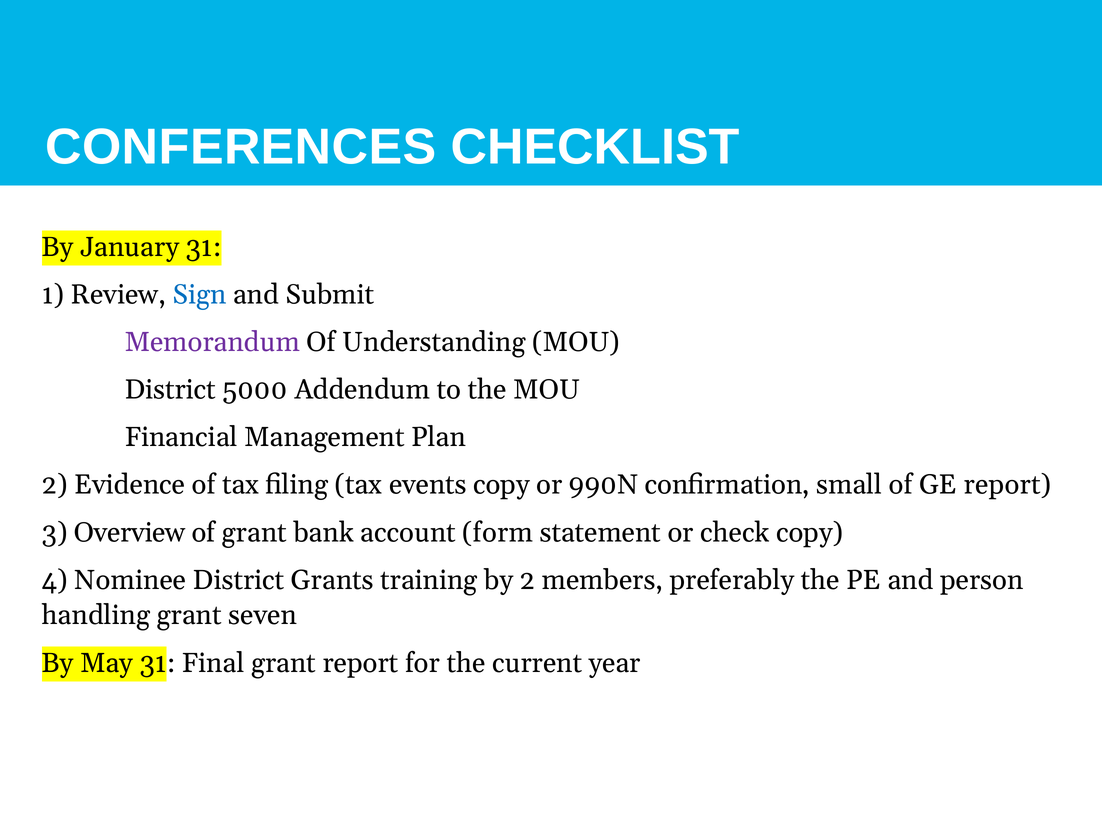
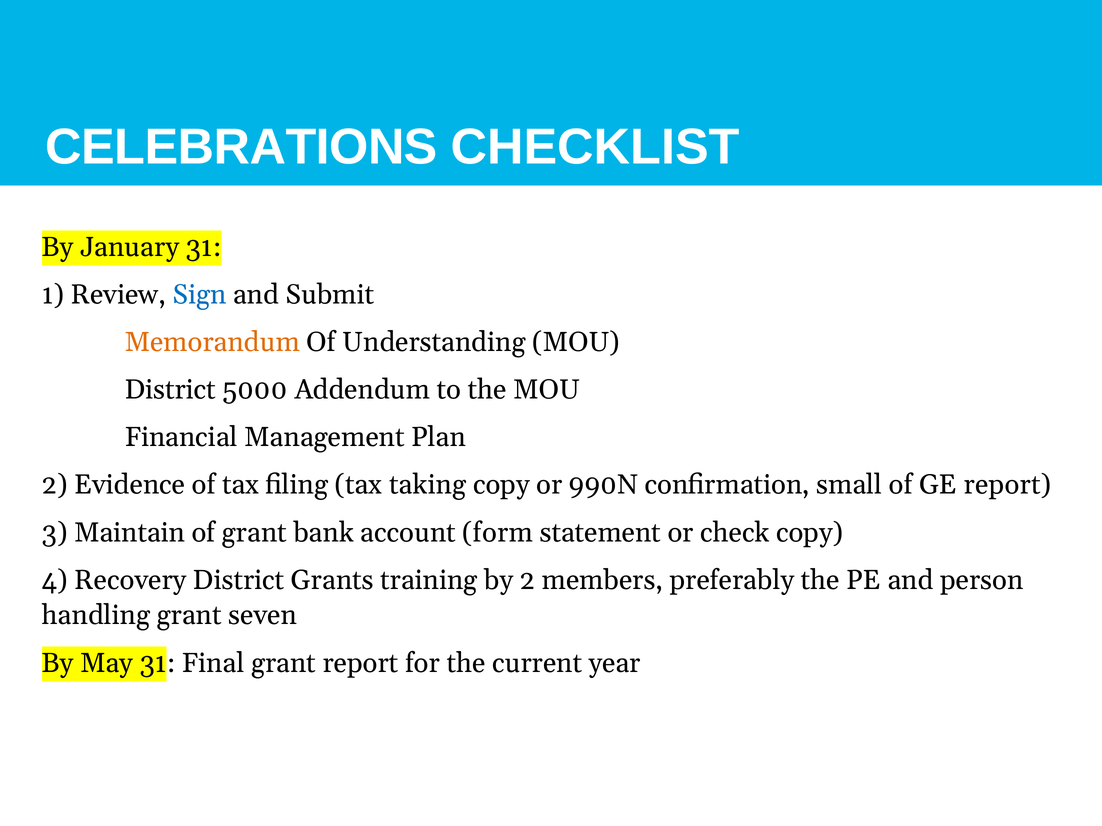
CONFERENCES: CONFERENCES -> CELEBRATIONS
Memorandum colour: purple -> orange
events: events -> taking
Overview: Overview -> Maintain
Nominee: Nominee -> Recovery
